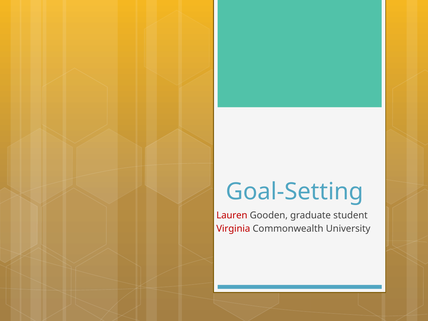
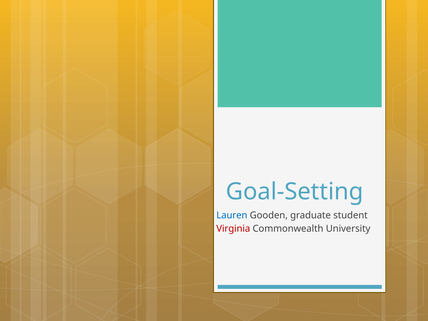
Lauren colour: red -> blue
